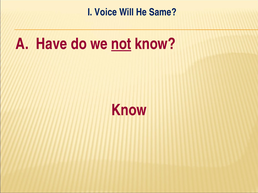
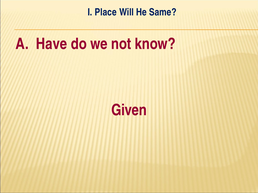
Voice: Voice -> Place
not underline: present -> none
Know at (129, 110): Know -> Given
